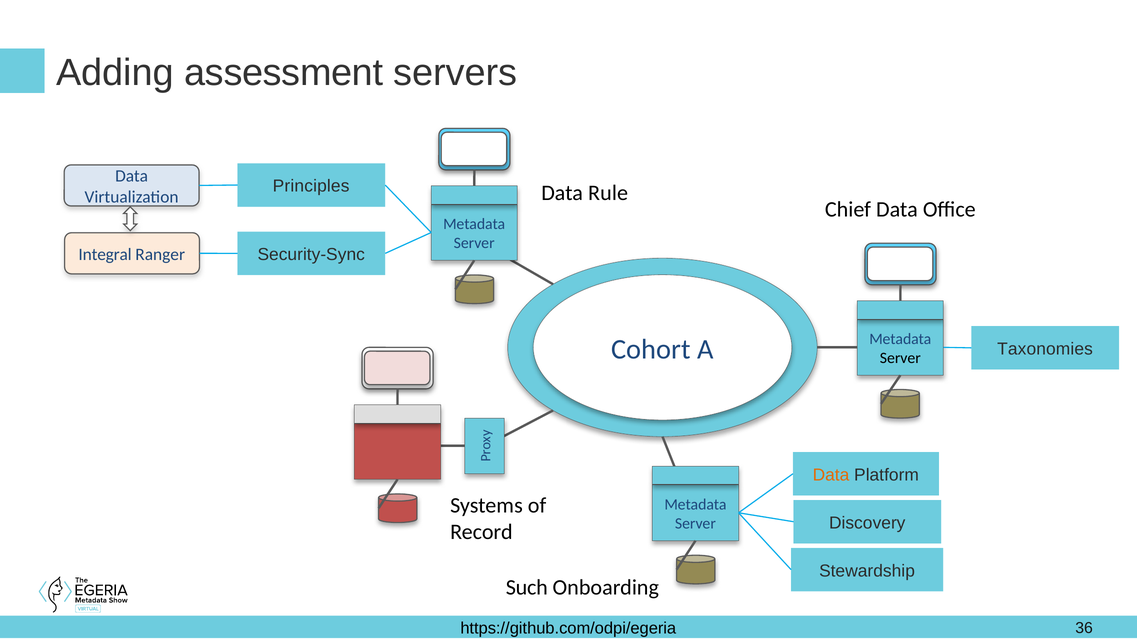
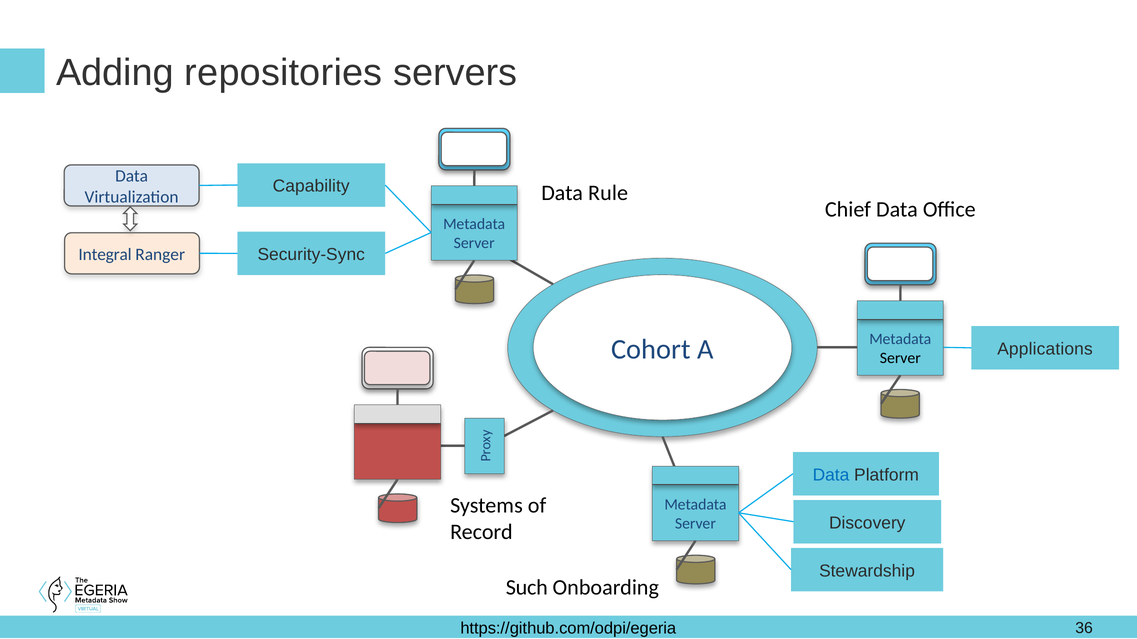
assessment: assessment -> repositories
Principles: Principles -> Capability
Taxonomies: Taxonomies -> Applications
Data at (831, 475) colour: orange -> blue
